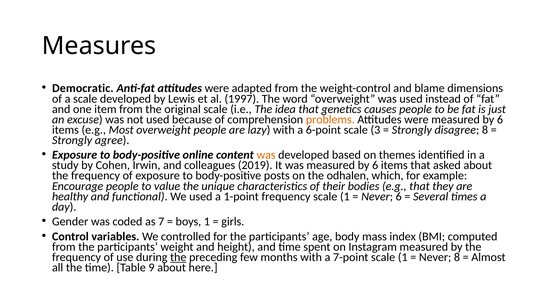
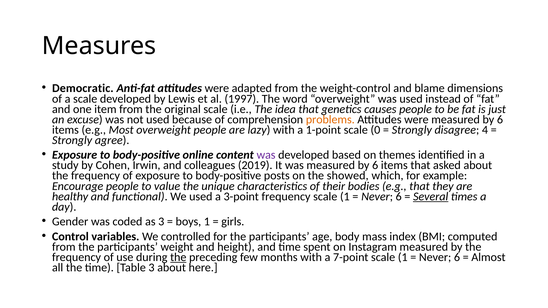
6-point: 6-point -> 1-point
3: 3 -> 0
disagree 8: 8 -> 4
was at (266, 155) colour: orange -> purple
odhalen: odhalen -> showed
1-point: 1-point -> 3-point
Several underline: none -> present
as 7: 7 -> 3
8 at (457, 257): 8 -> 6
Table 9: 9 -> 3
